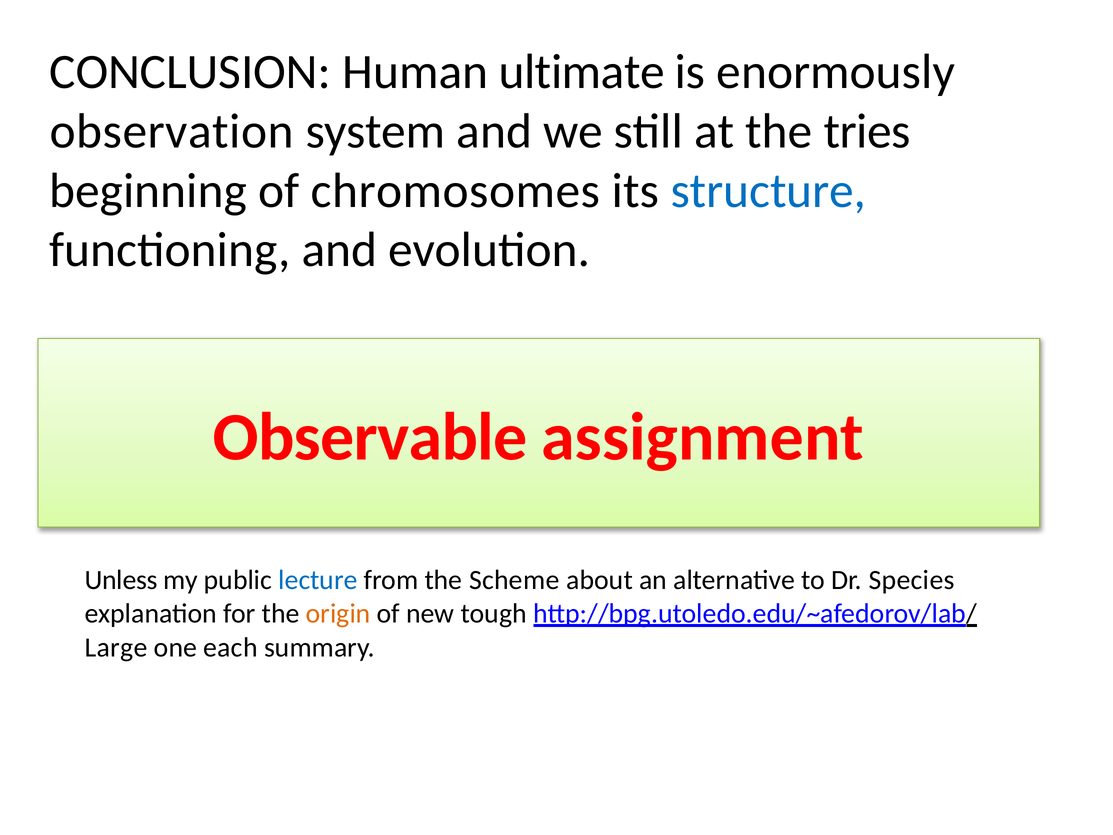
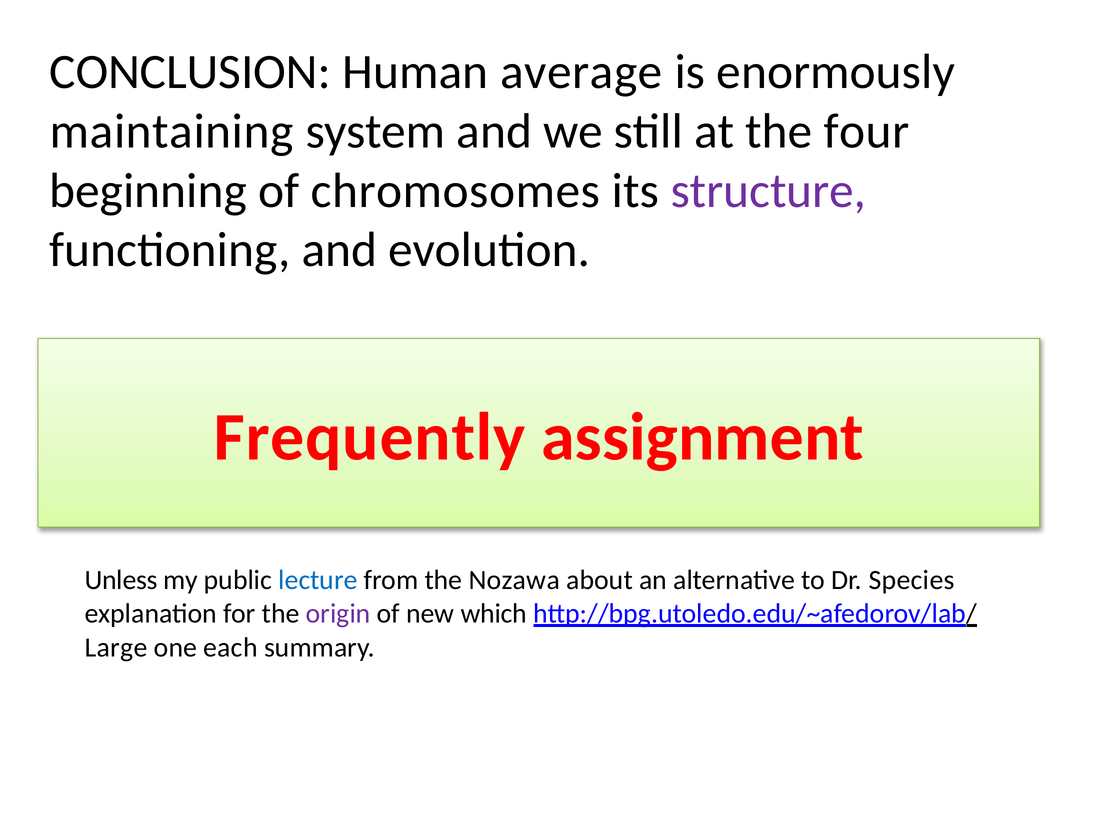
ultimate: ultimate -> average
observation: observation -> maintaining
tries: tries -> four
structure colour: blue -> purple
Observable: Observable -> Frequently
Scheme: Scheme -> Nozawa
origin colour: orange -> purple
tough: tough -> which
